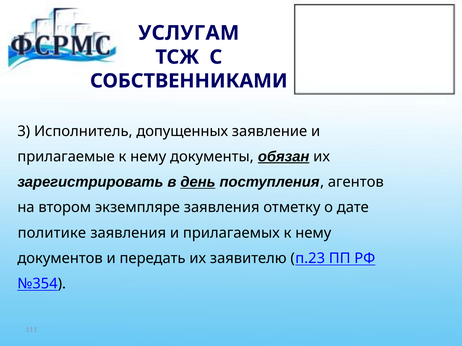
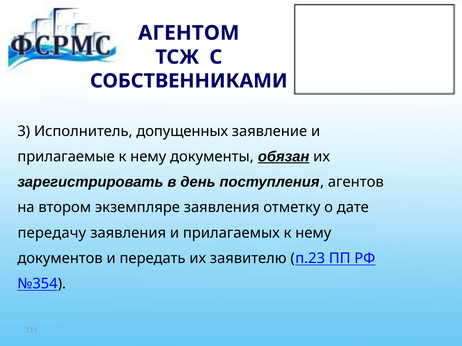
УСЛУГАМ: УСЛУГАМ -> АГЕНТОМ
день underline: present -> none
политике: политике -> передачу
